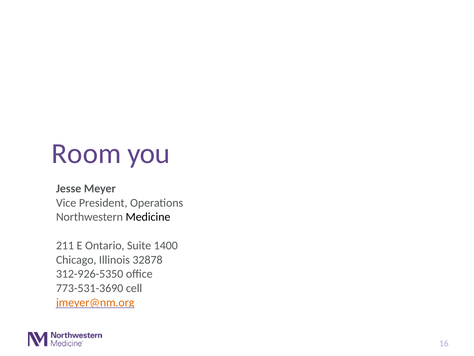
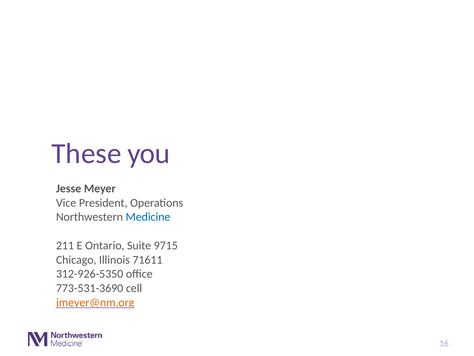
Room: Room -> These
Medicine colour: black -> blue
1400: 1400 -> 9715
32878: 32878 -> 71611
